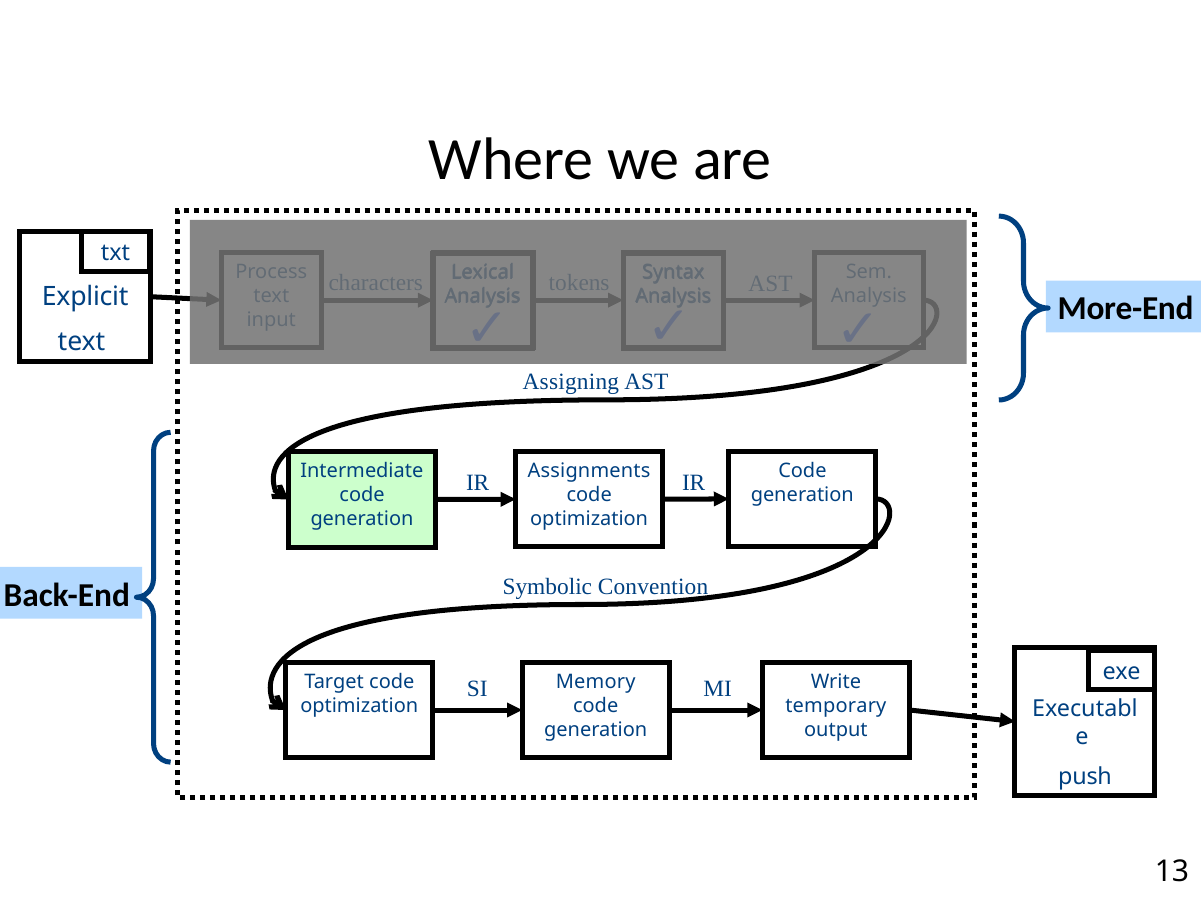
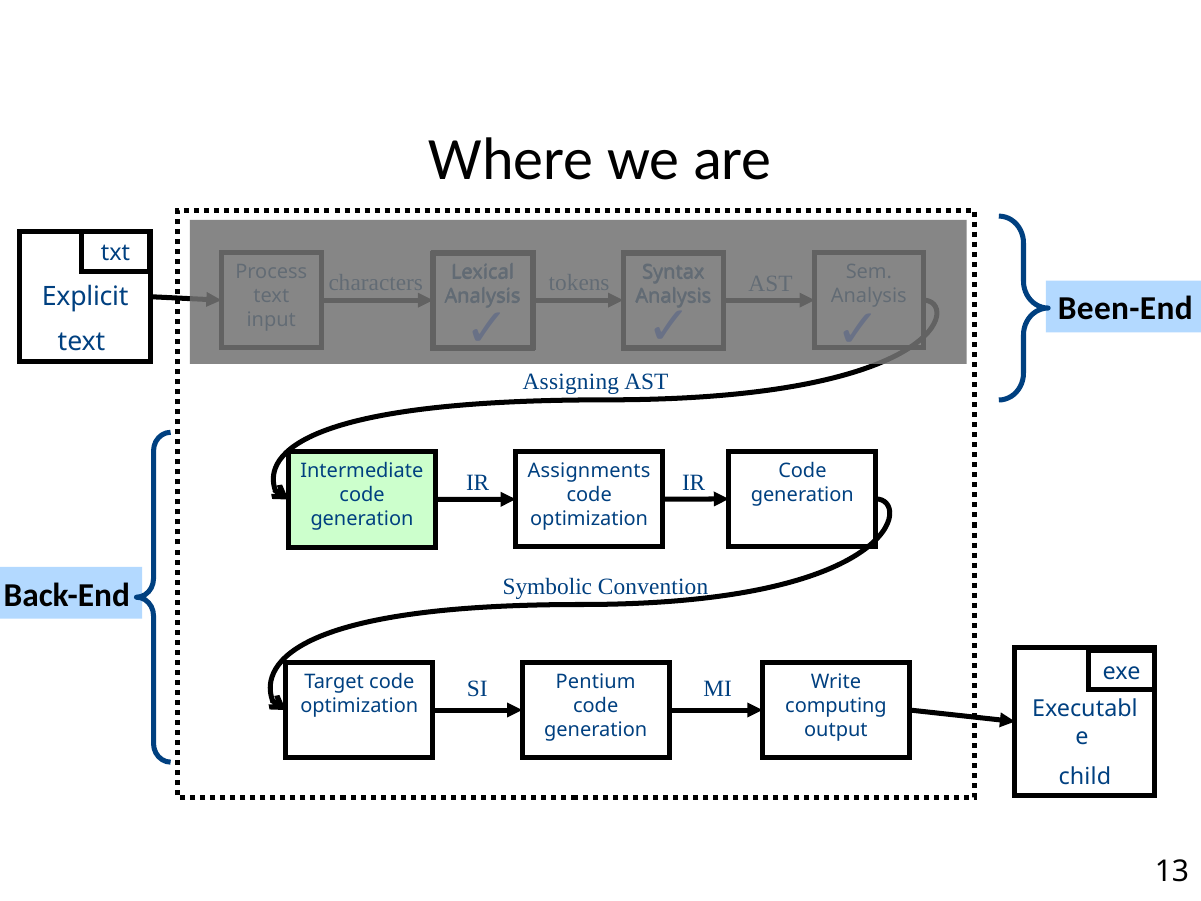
More-End: More-End -> Been-End
Memory: Memory -> Pentium
temporary: temporary -> computing
push: push -> child
